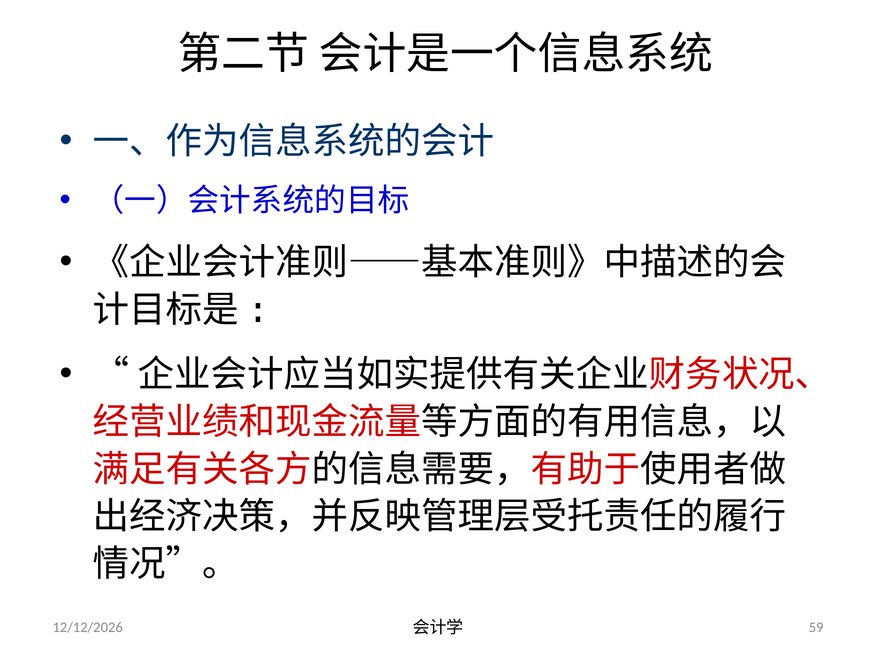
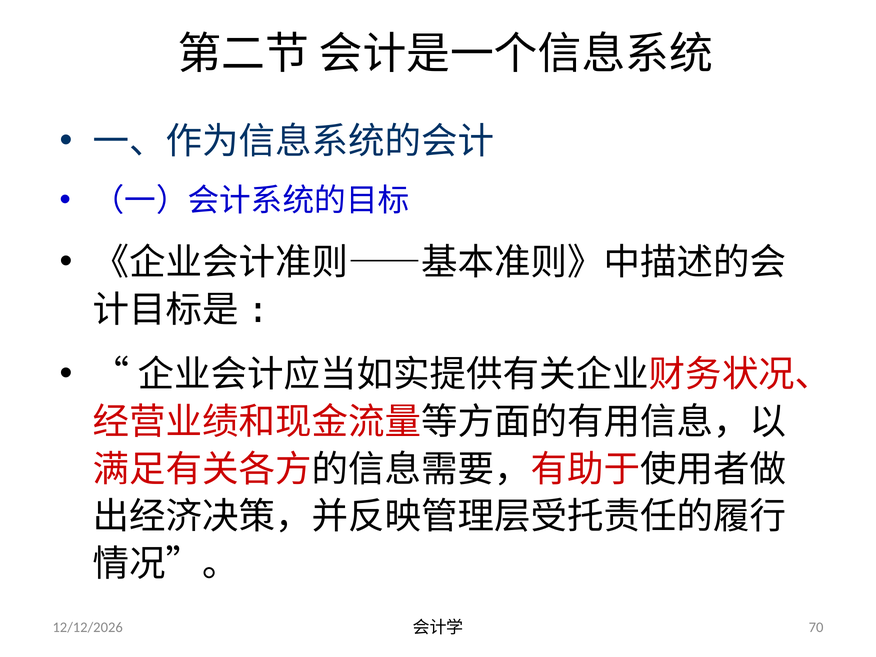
59: 59 -> 70
